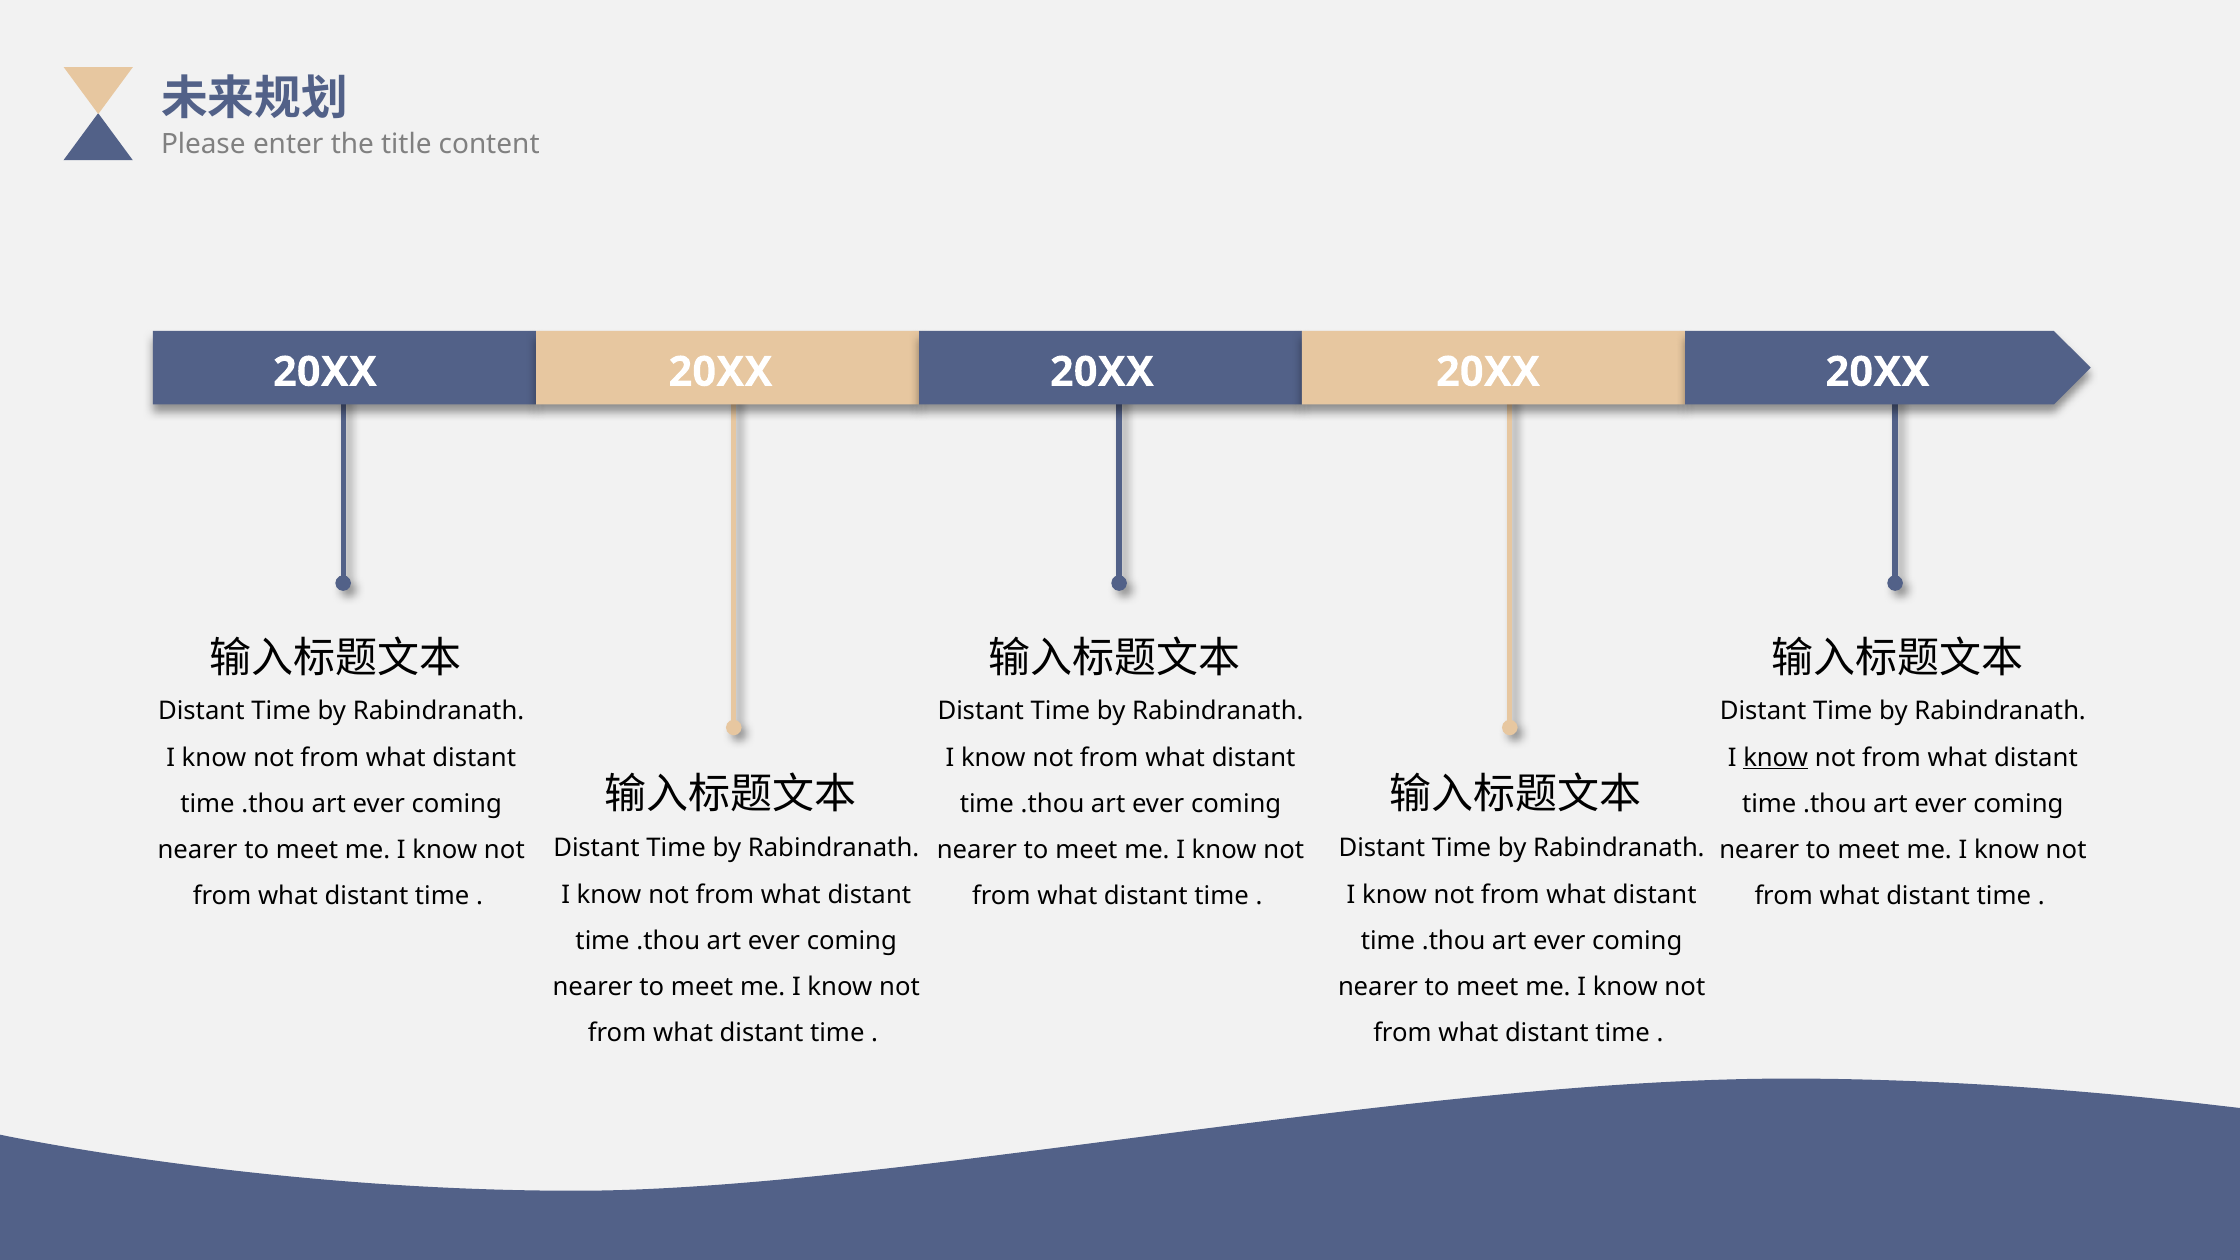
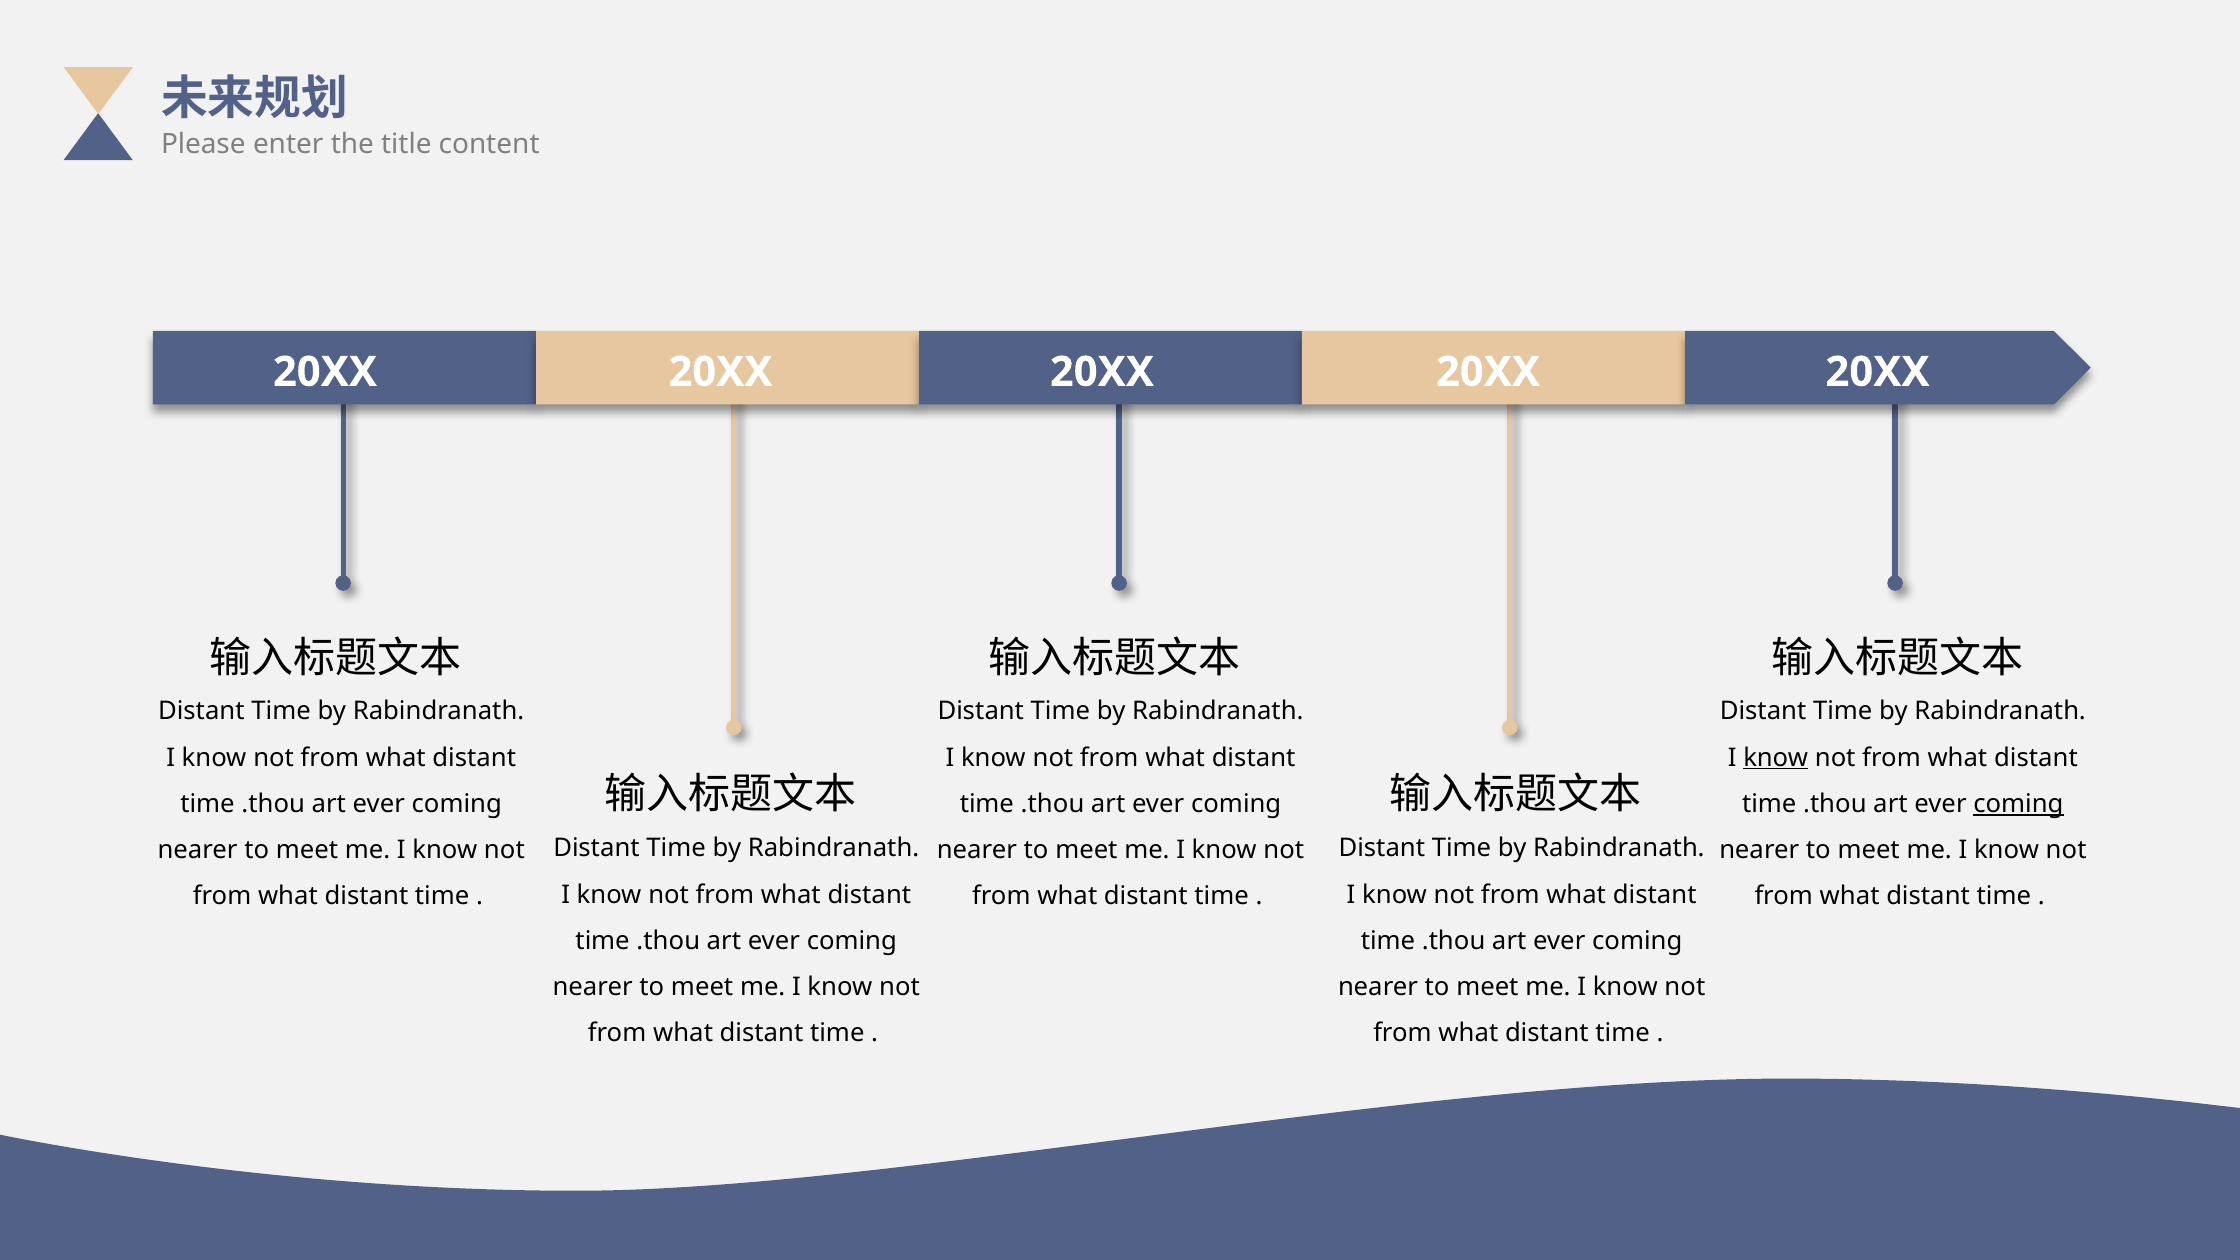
coming at (2018, 804) underline: none -> present
